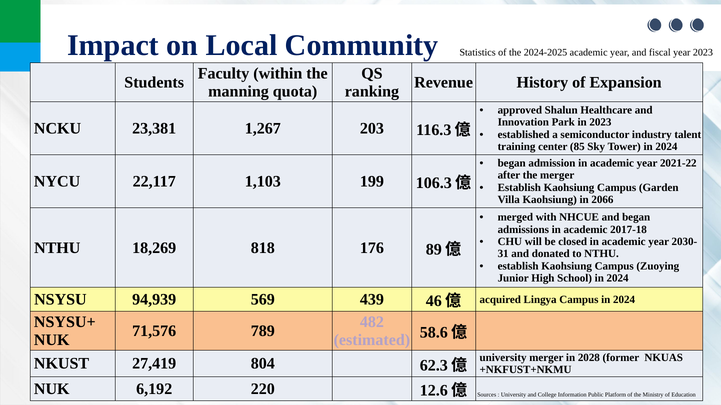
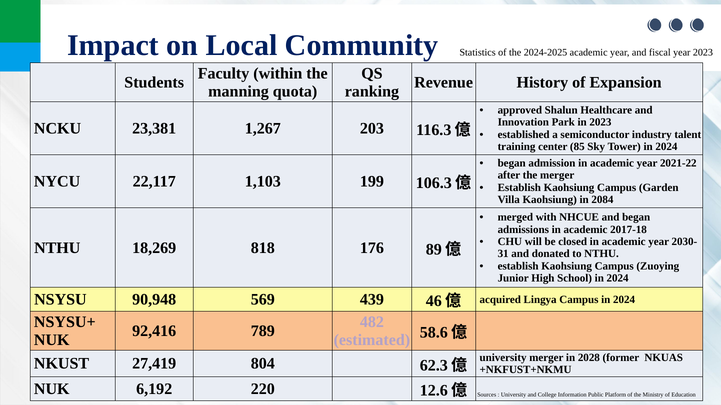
2066: 2066 -> 2084
94,939: 94,939 -> 90,948
71,576: 71,576 -> 92,416
